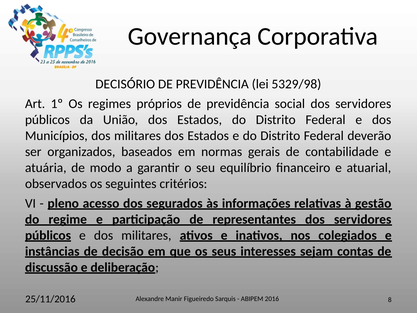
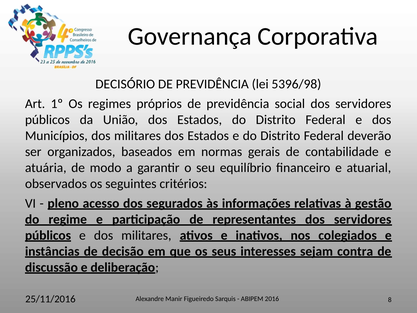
5329/98: 5329/98 -> 5396/98
contas: contas -> contra
